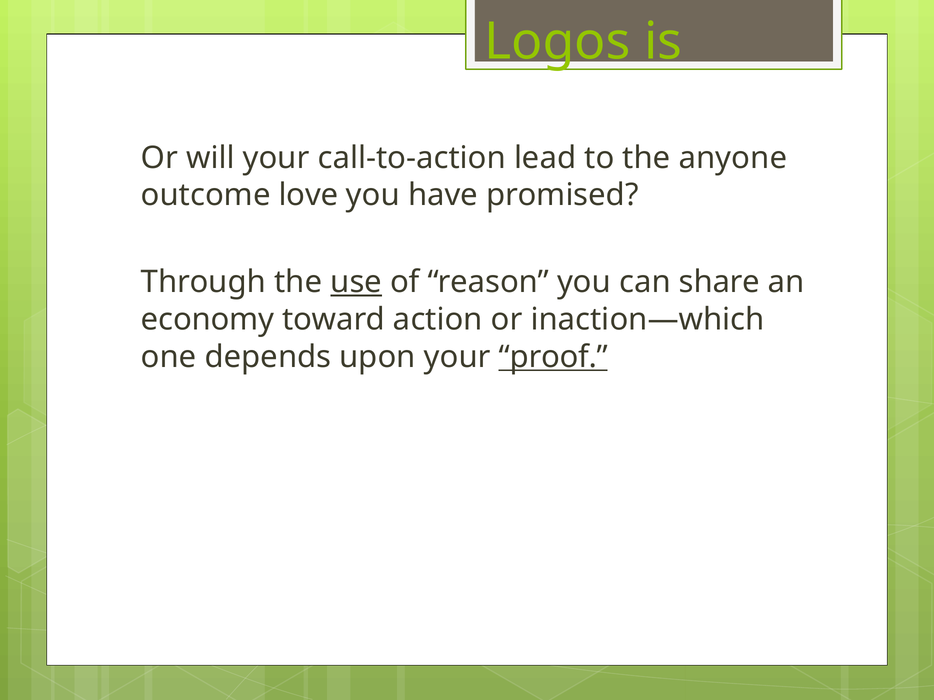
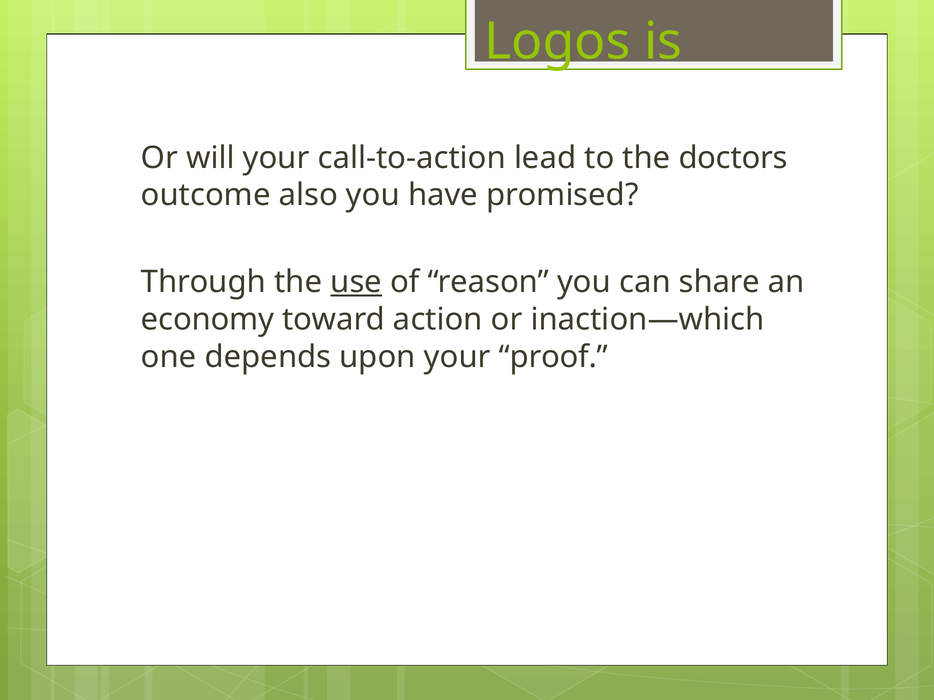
anyone: anyone -> doctors
love: love -> also
proof underline: present -> none
